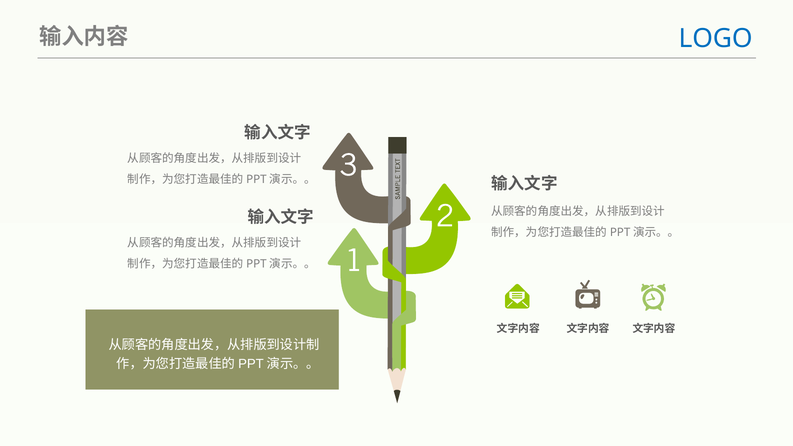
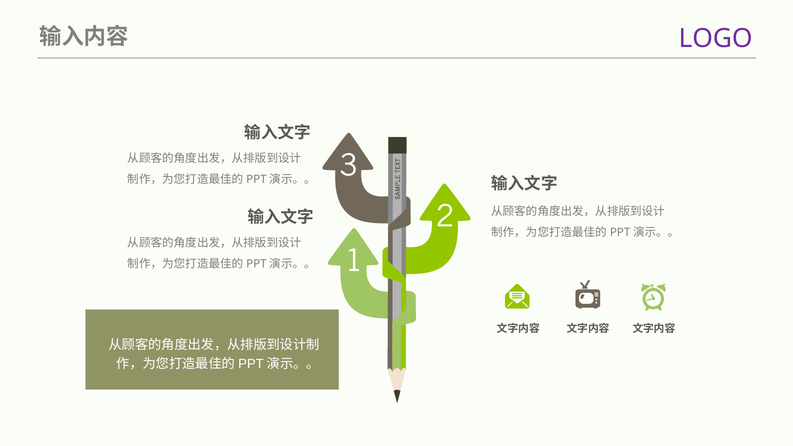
LOGO colour: blue -> purple
